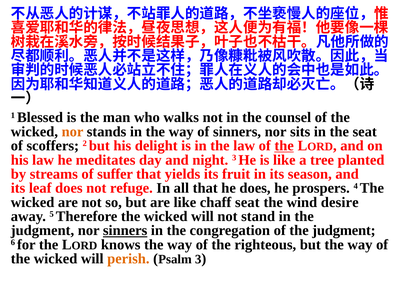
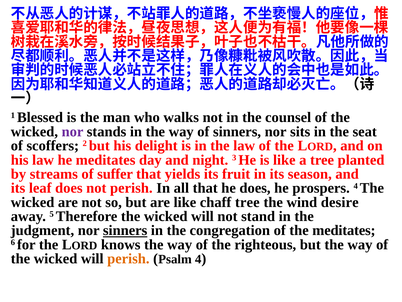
nor at (72, 131) colour: orange -> purple
the at (284, 146) underline: present -> none
not refuge: refuge -> perish
chaff seat: seat -> tree
of the judgment: judgment -> meditates
Psalm 3: 3 -> 4
